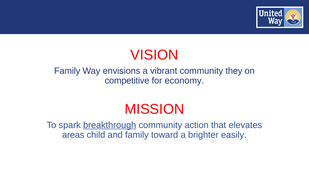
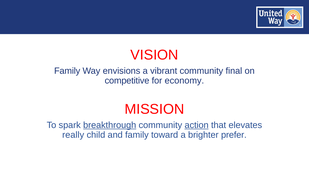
they: they -> final
action underline: none -> present
areas: areas -> really
easily: easily -> prefer
